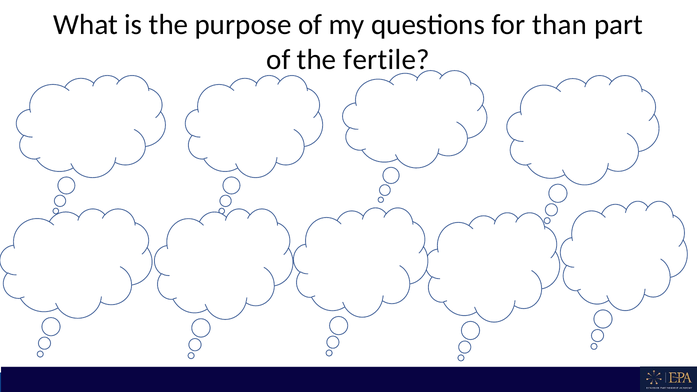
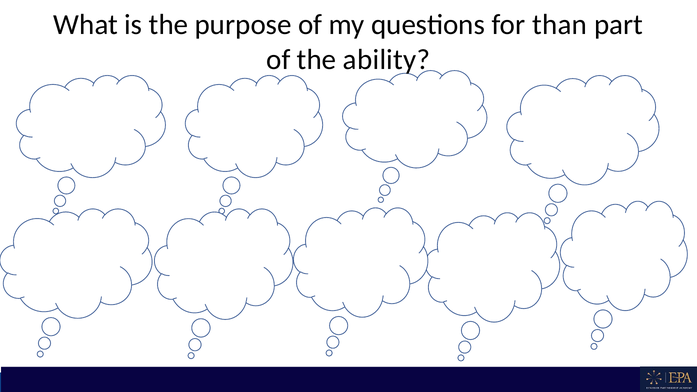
fertile: fertile -> ability
